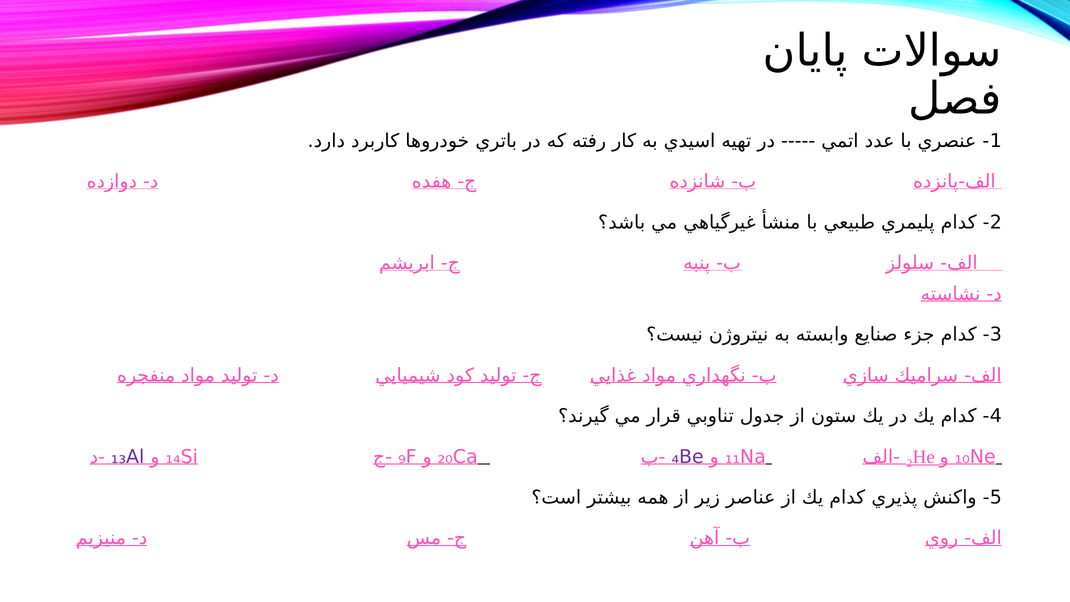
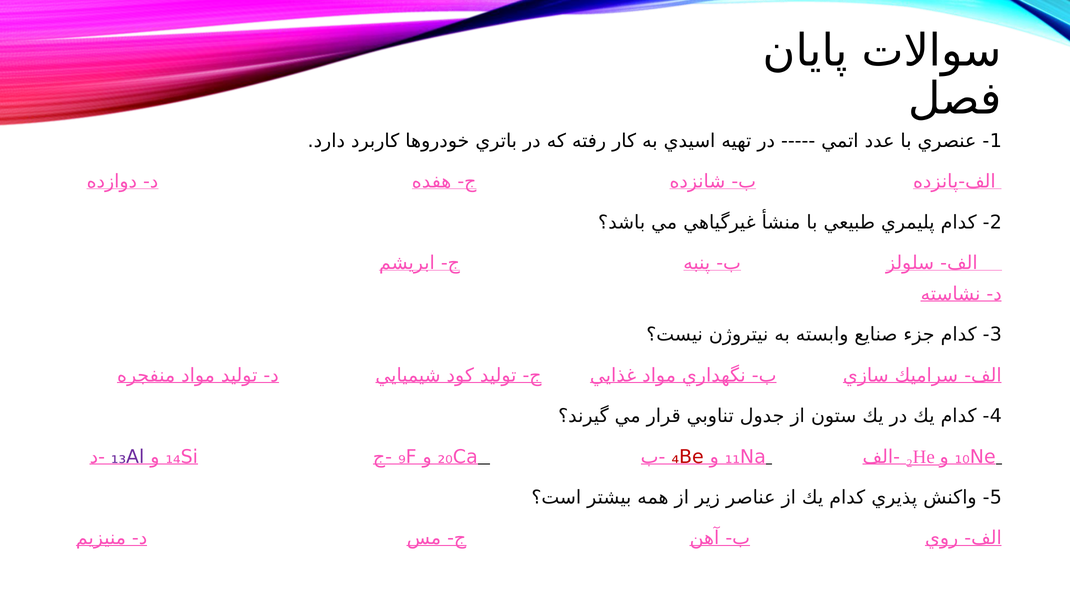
₄Be colour: purple -> red
